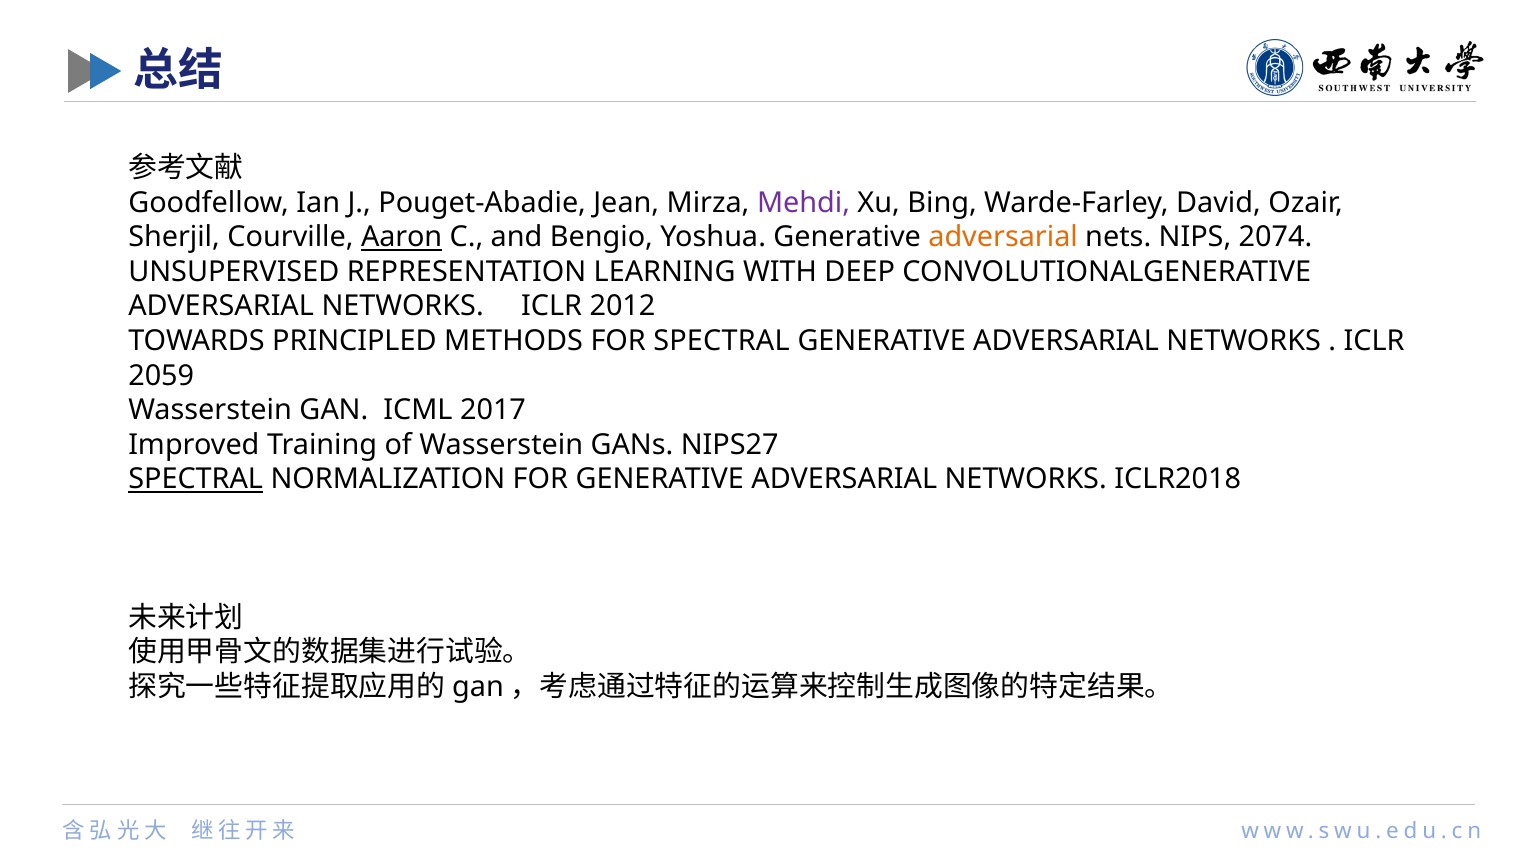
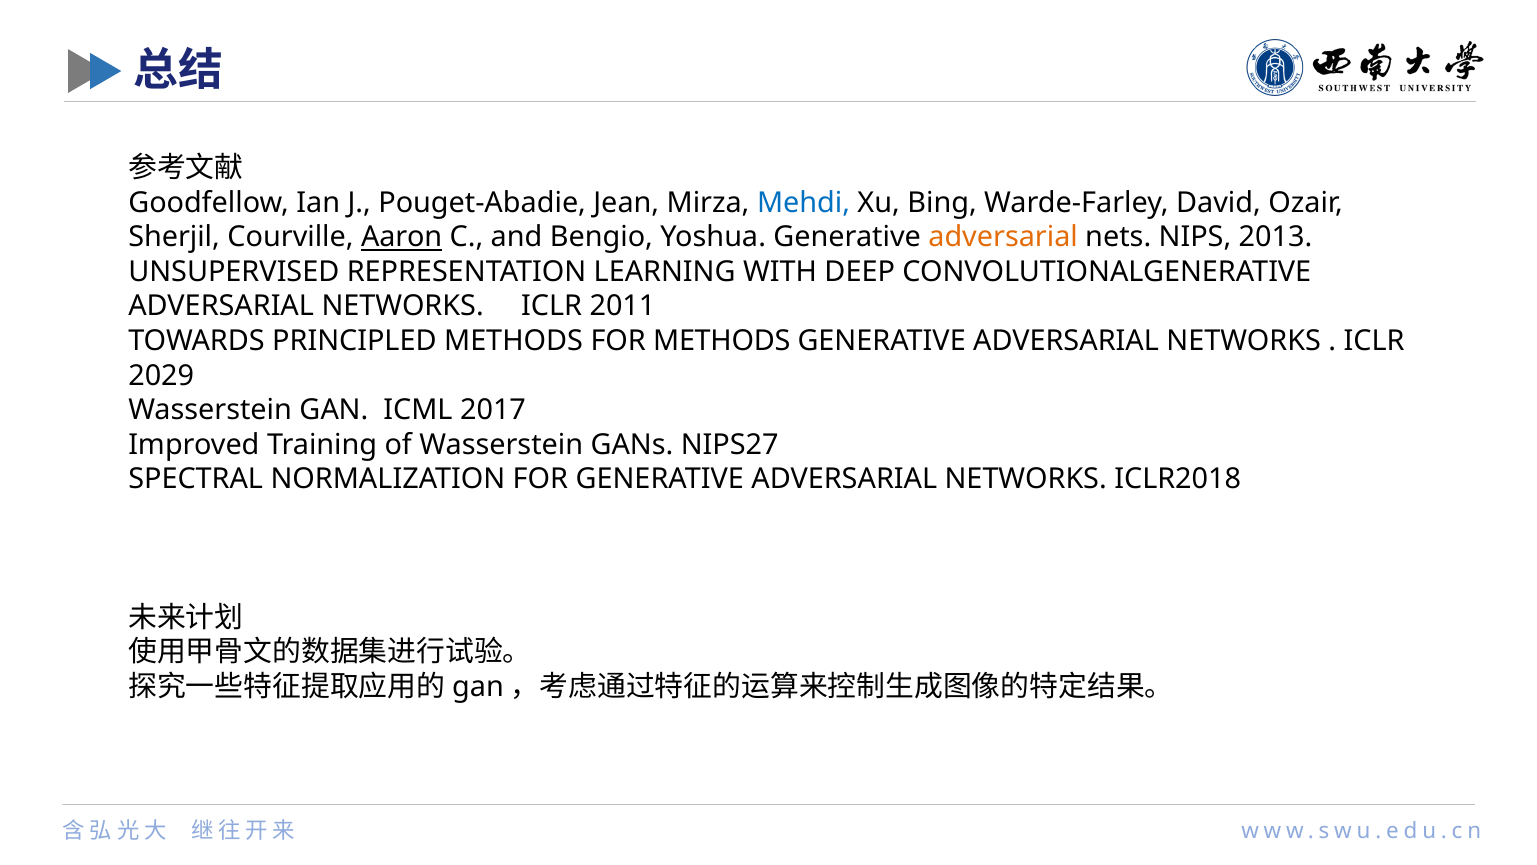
Mehdi colour: purple -> blue
2074: 2074 -> 2013
2012: 2012 -> 2011
FOR SPECTRAL: SPECTRAL -> METHODS
2059: 2059 -> 2029
SPECTRAL at (196, 479) underline: present -> none
